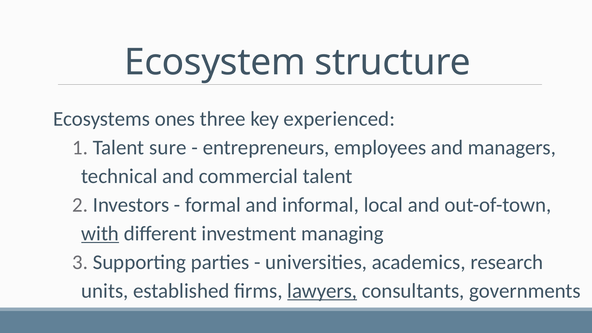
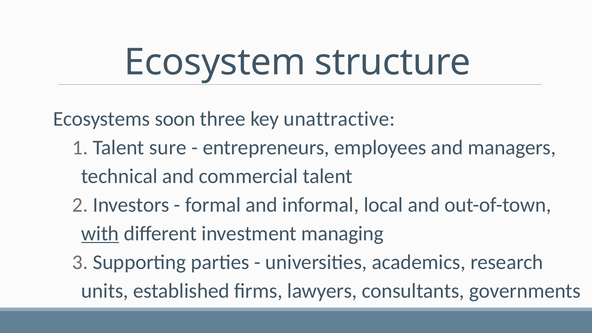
ones: ones -> soon
experienced: experienced -> unattractive
lawyers underline: present -> none
